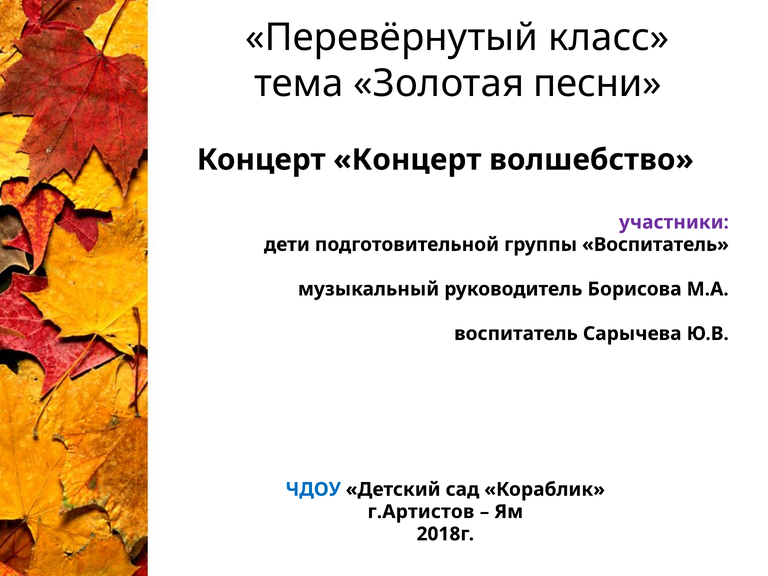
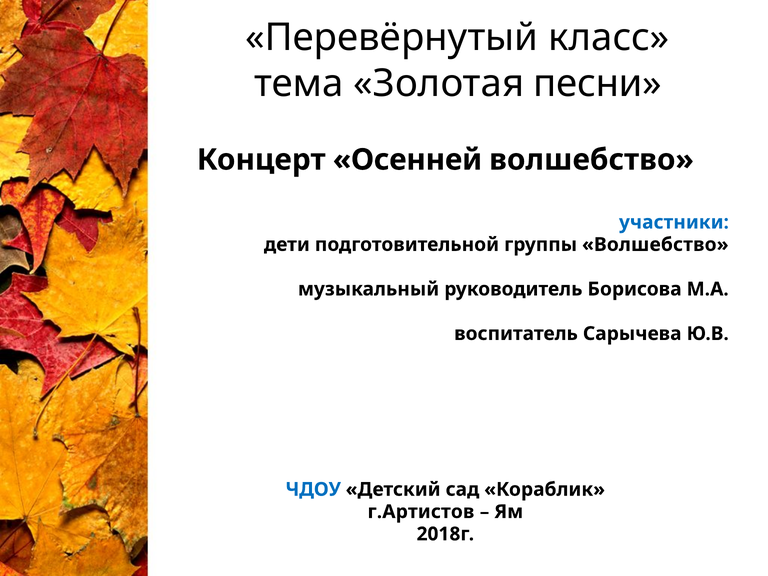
Концерт Концерт: Концерт -> Осенней
участники colour: purple -> blue
группы Воспитатель: Воспитатель -> Волшебство
